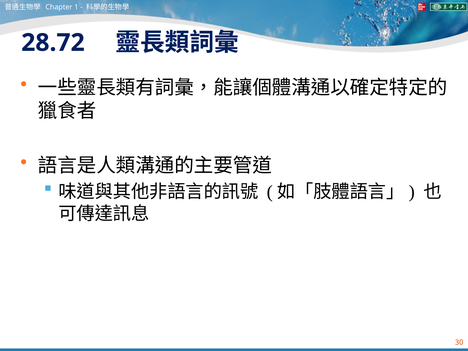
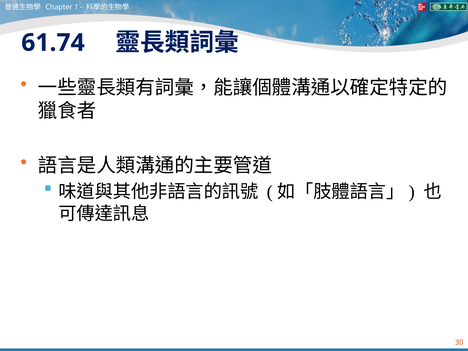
28.72: 28.72 -> 61.74
